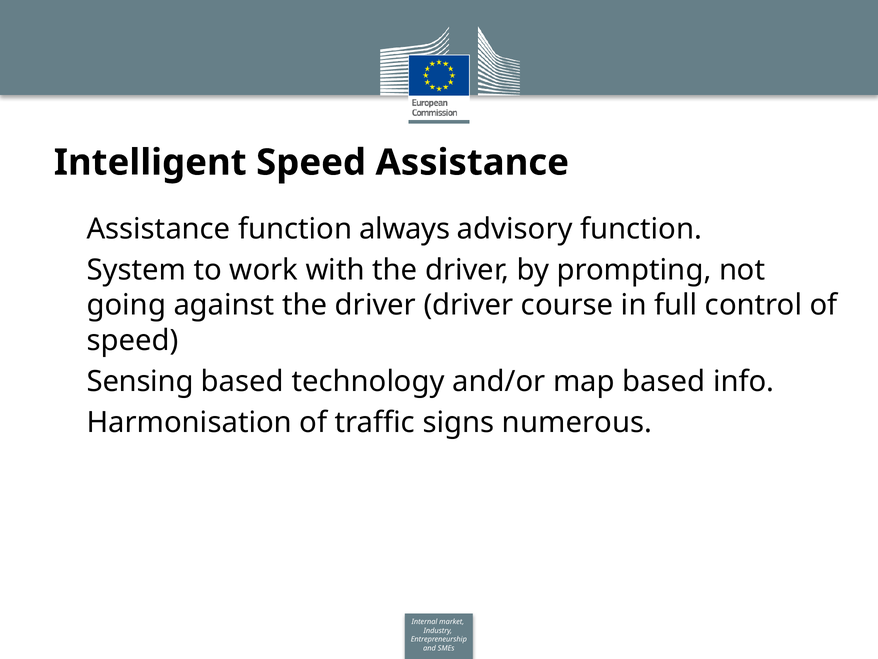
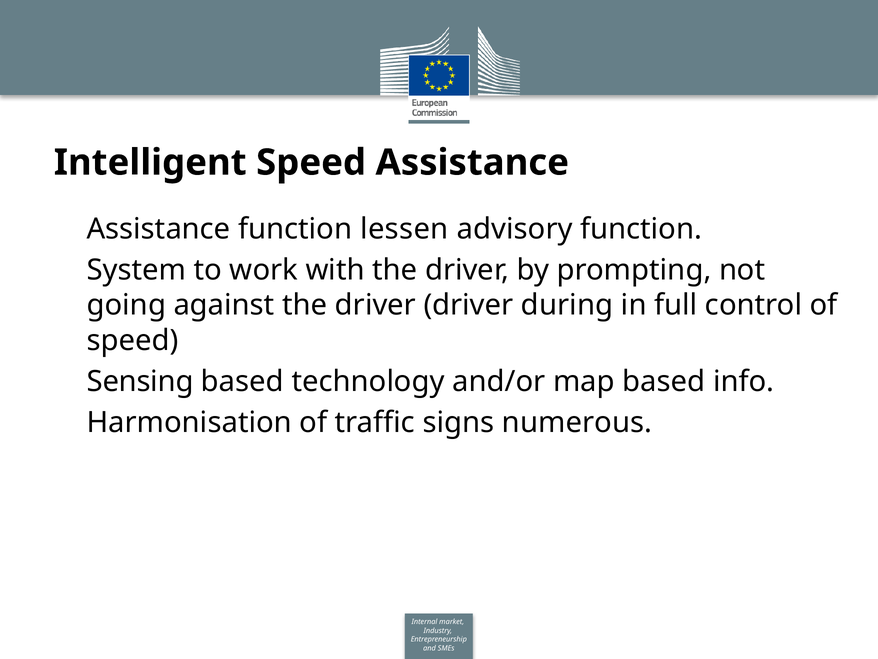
always: always -> lessen
course: course -> during
